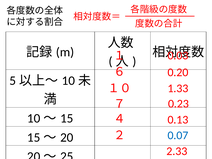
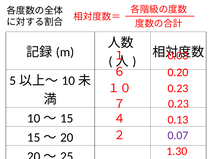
1.33 at (178, 88): 1.33 -> 0.23
0.07 colour: blue -> purple
2.33: 2.33 -> 1.30
